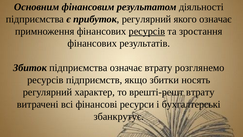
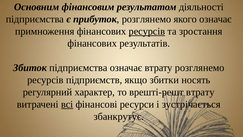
прибуток регулярний: регулярний -> розглянемо
всі underline: none -> present
бухгалтерські: бухгалтерські -> зустрічається
